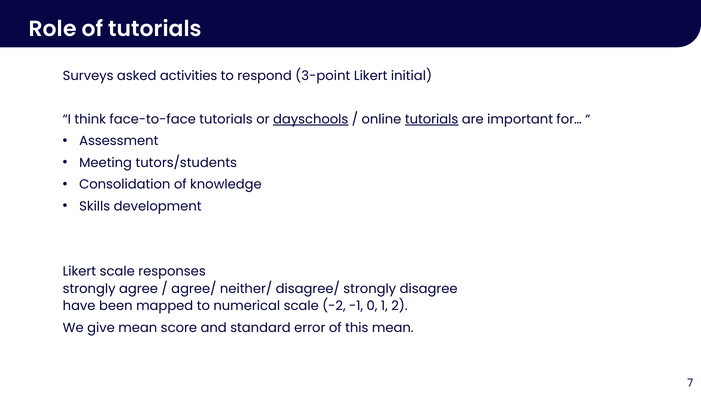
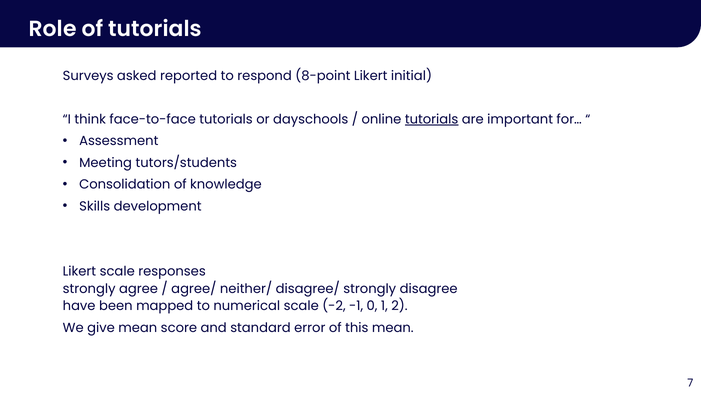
activities: activities -> reported
3-point: 3-point -> 8-point
dayschools underline: present -> none
